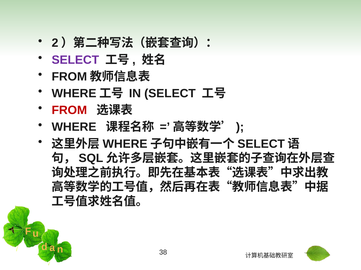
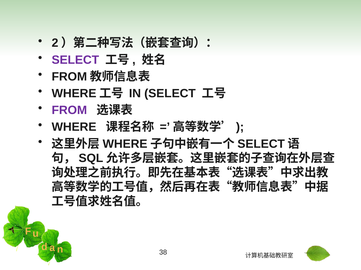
FROM colour: red -> purple
